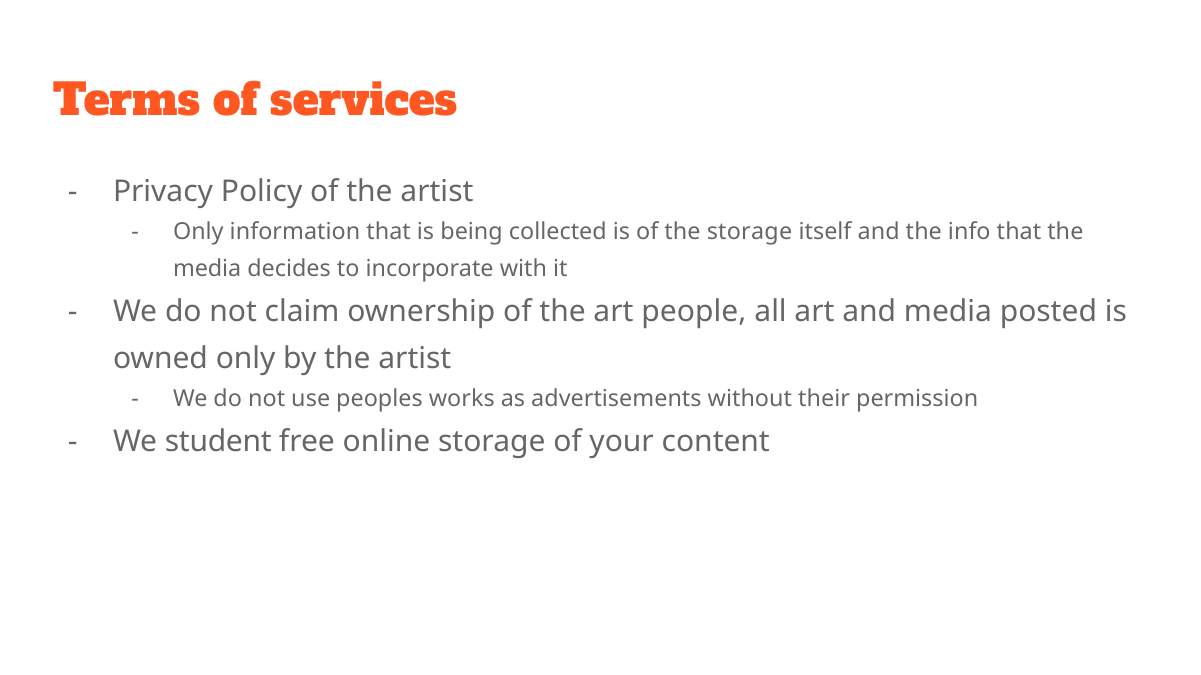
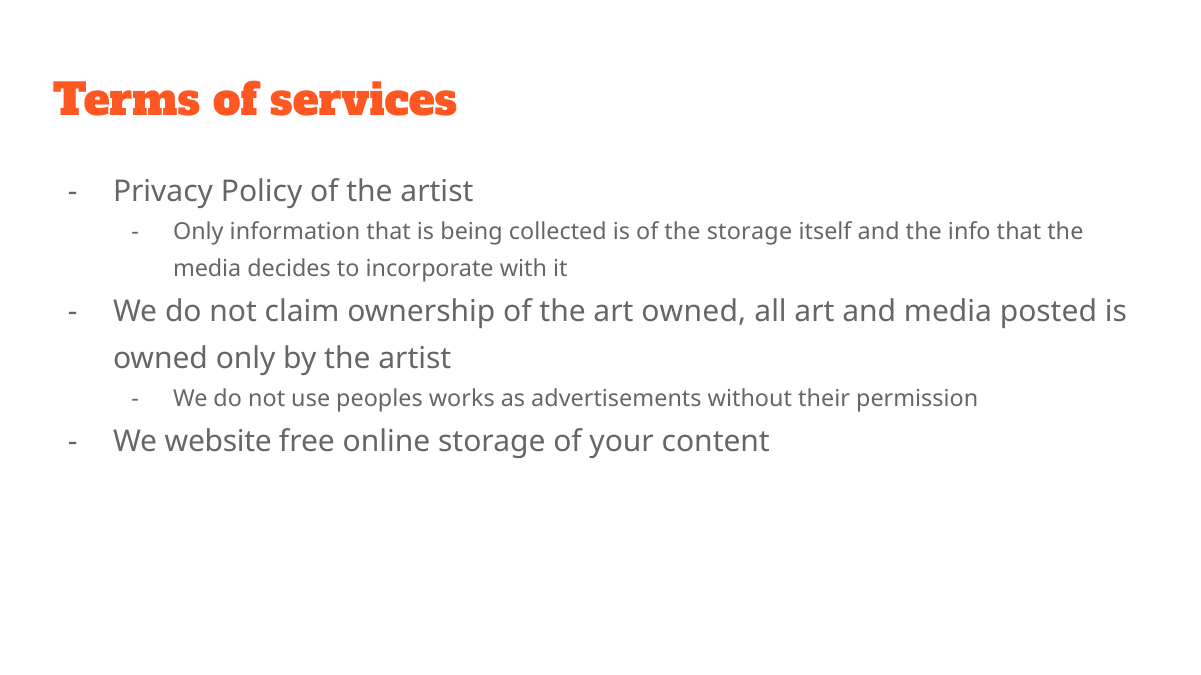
art people: people -> owned
student: student -> website
